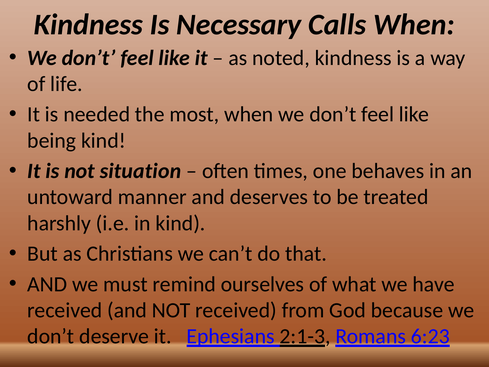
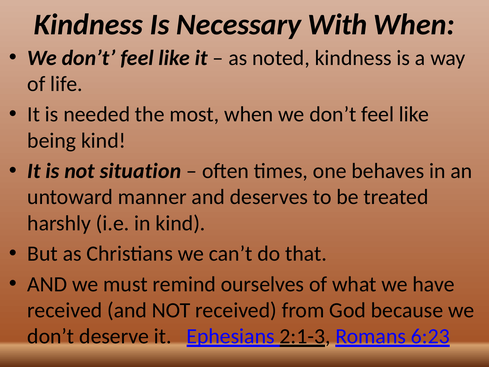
Calls: Calls -> With
